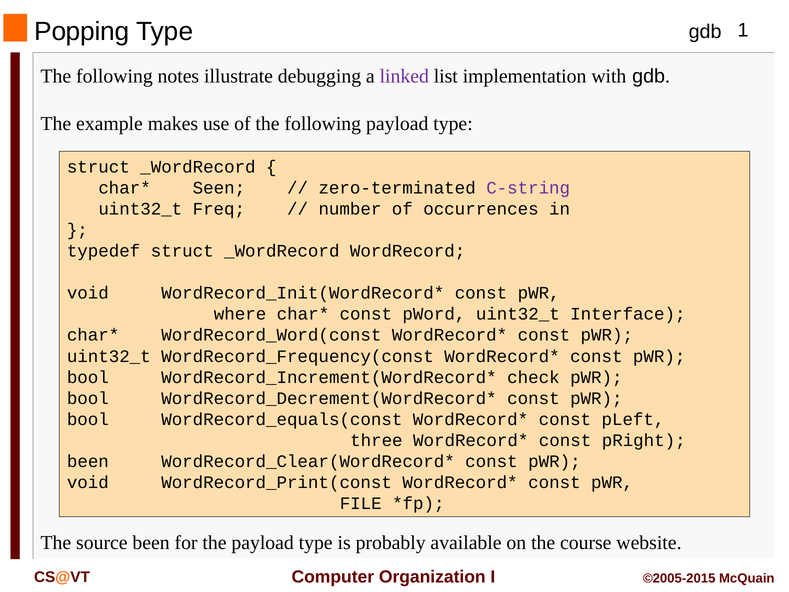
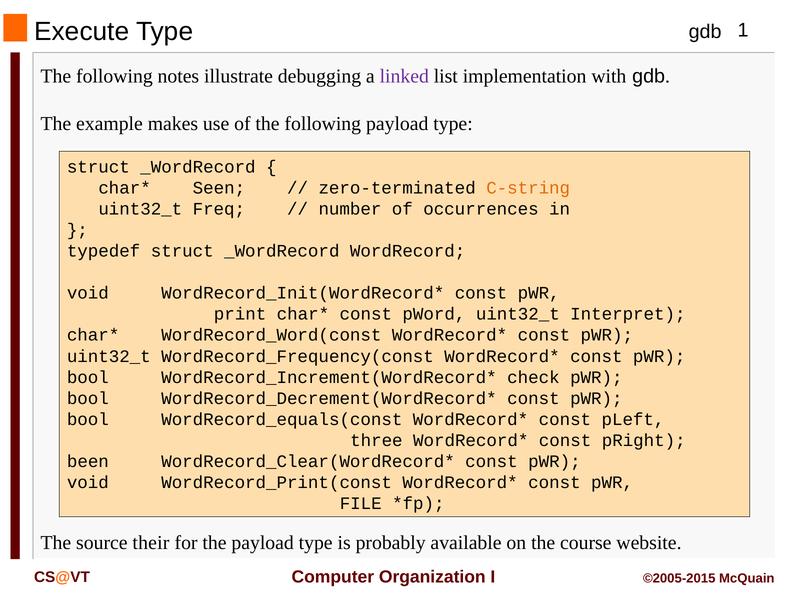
Popping: Popping -> Execute
C-string colour: purple -> orange
where: where -> print
Interface: Interface -> Interpret
source been: been -> their
